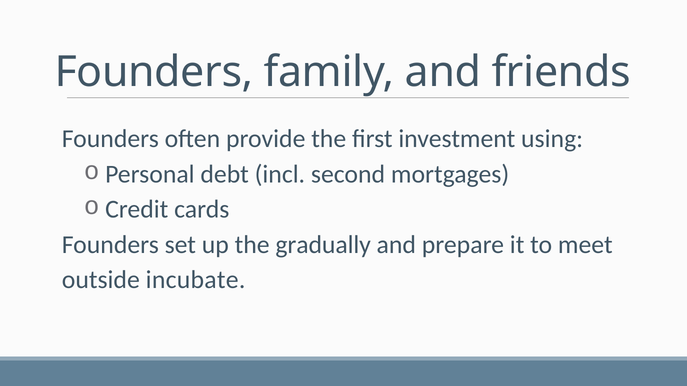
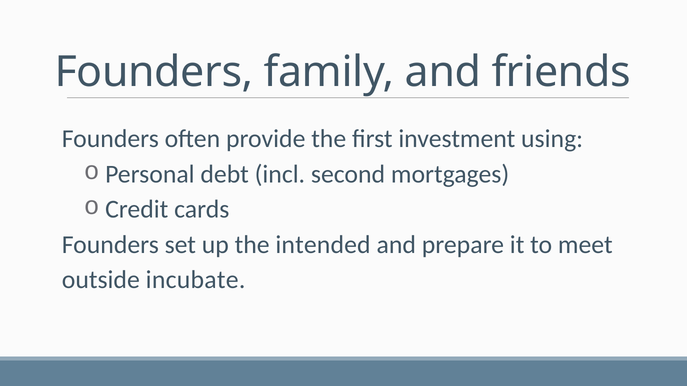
gradually: gradually -> intended
